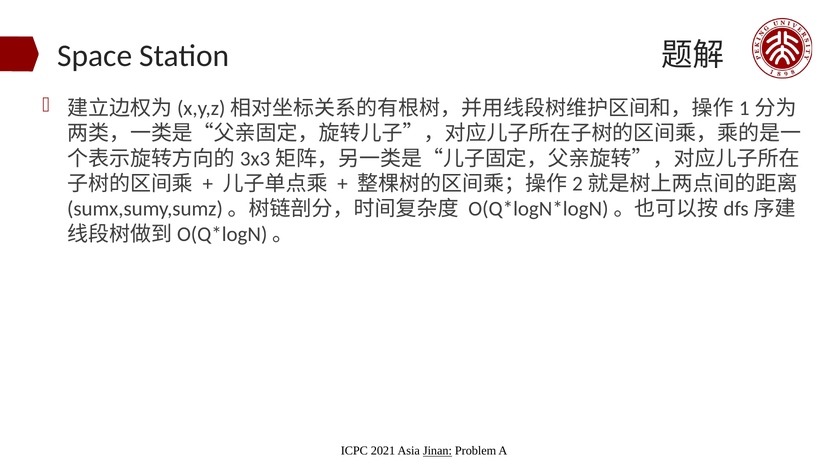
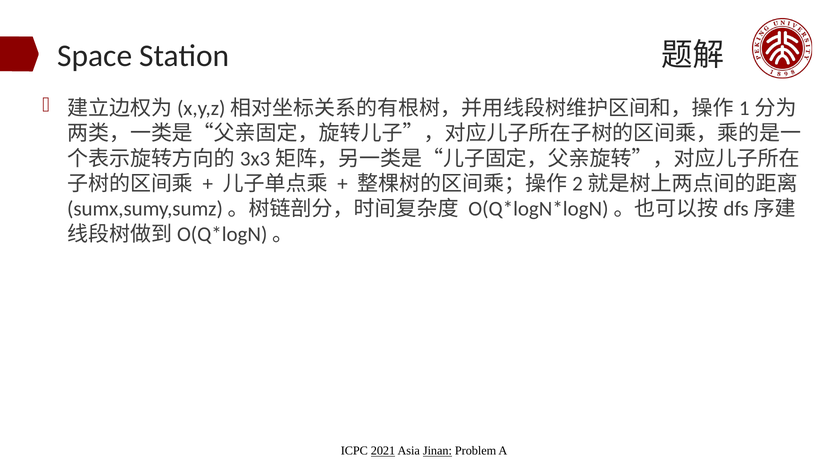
2021 underline: none -> present
